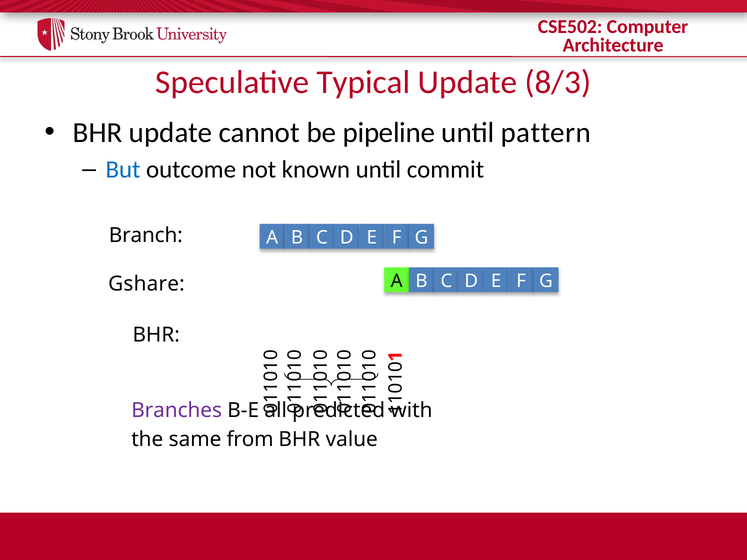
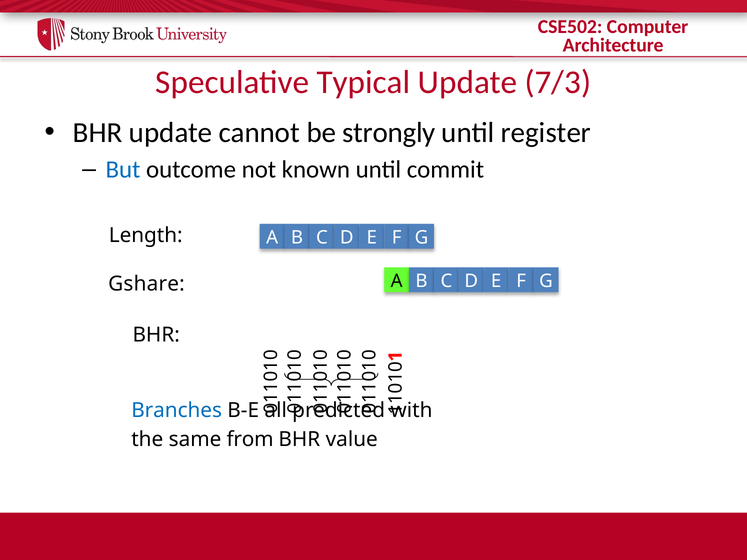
8/3: 8/3 -> 7/3
pipeline: pipeline -> strongly
pattern: pattern -> register
Branch: Branch -> Length
Branches colour: purple -> blue
